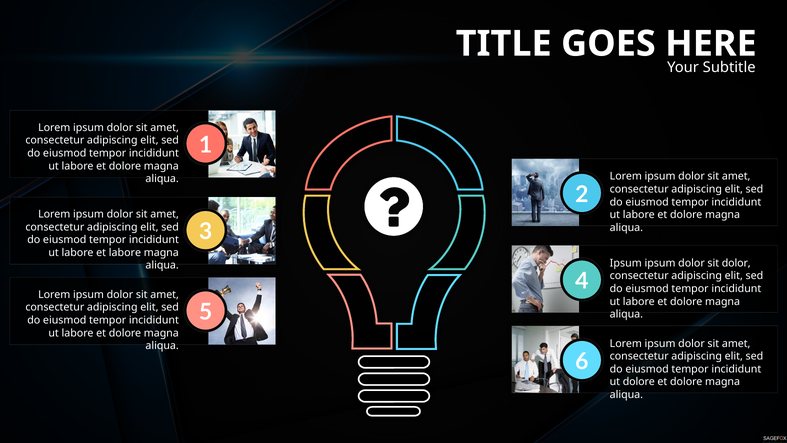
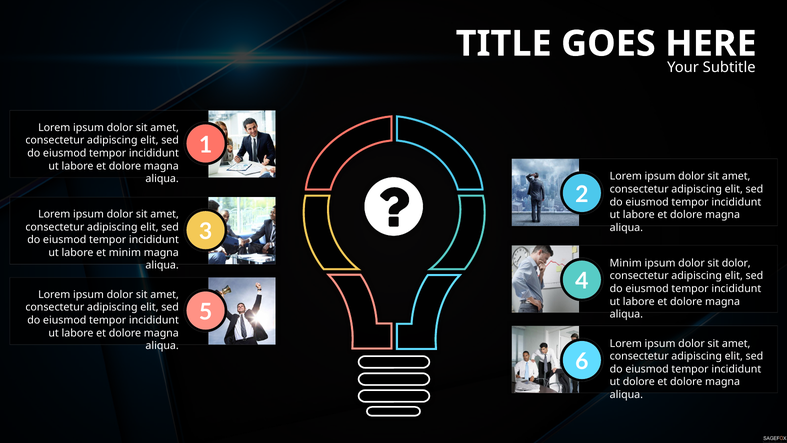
et labore: labore -> minim
Ipsum at (626, 263): Ipsum -> Minim
